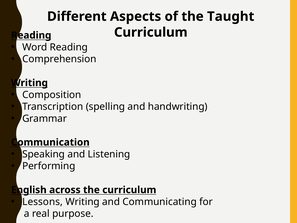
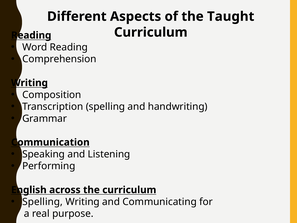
Lessons at (43, 202): Lessons -> Spelling
